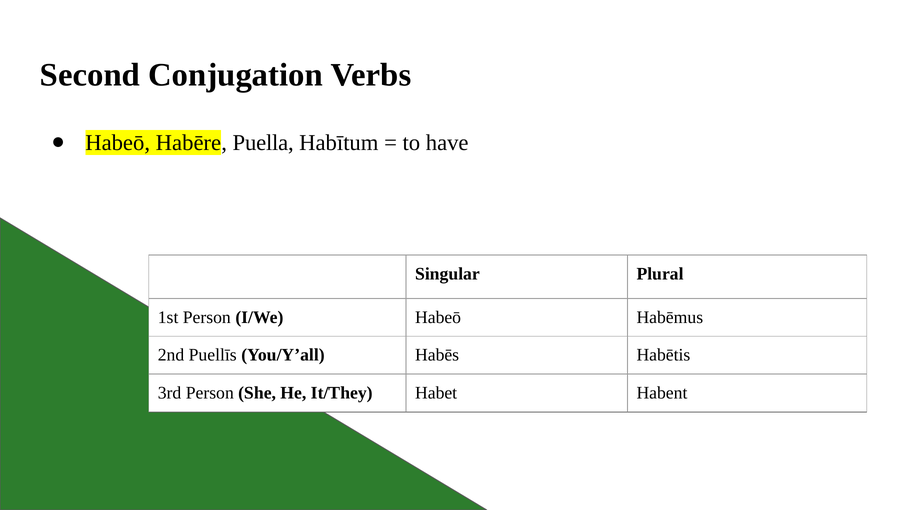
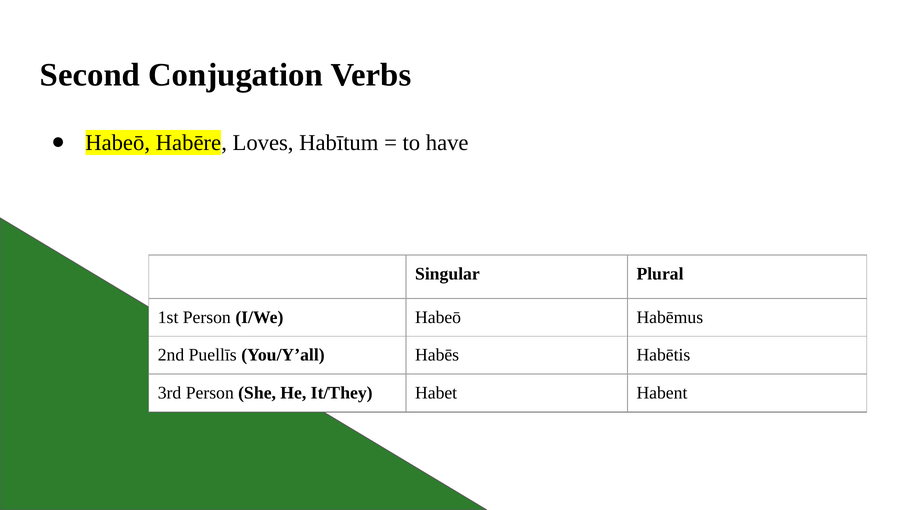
Puella: Puella -> Loves
